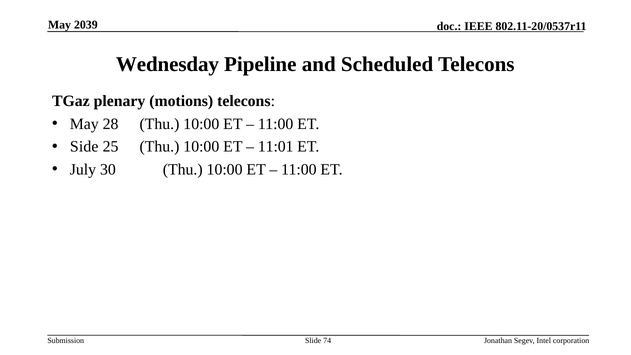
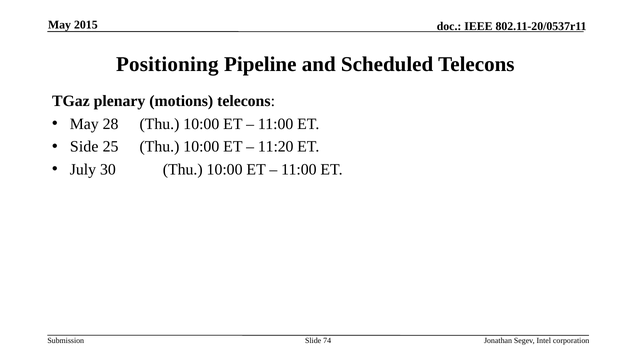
2039: 2039 -> 2015
Wednesday: Wednesday -> Positioning
11:01: 11:01 -> 11:20
